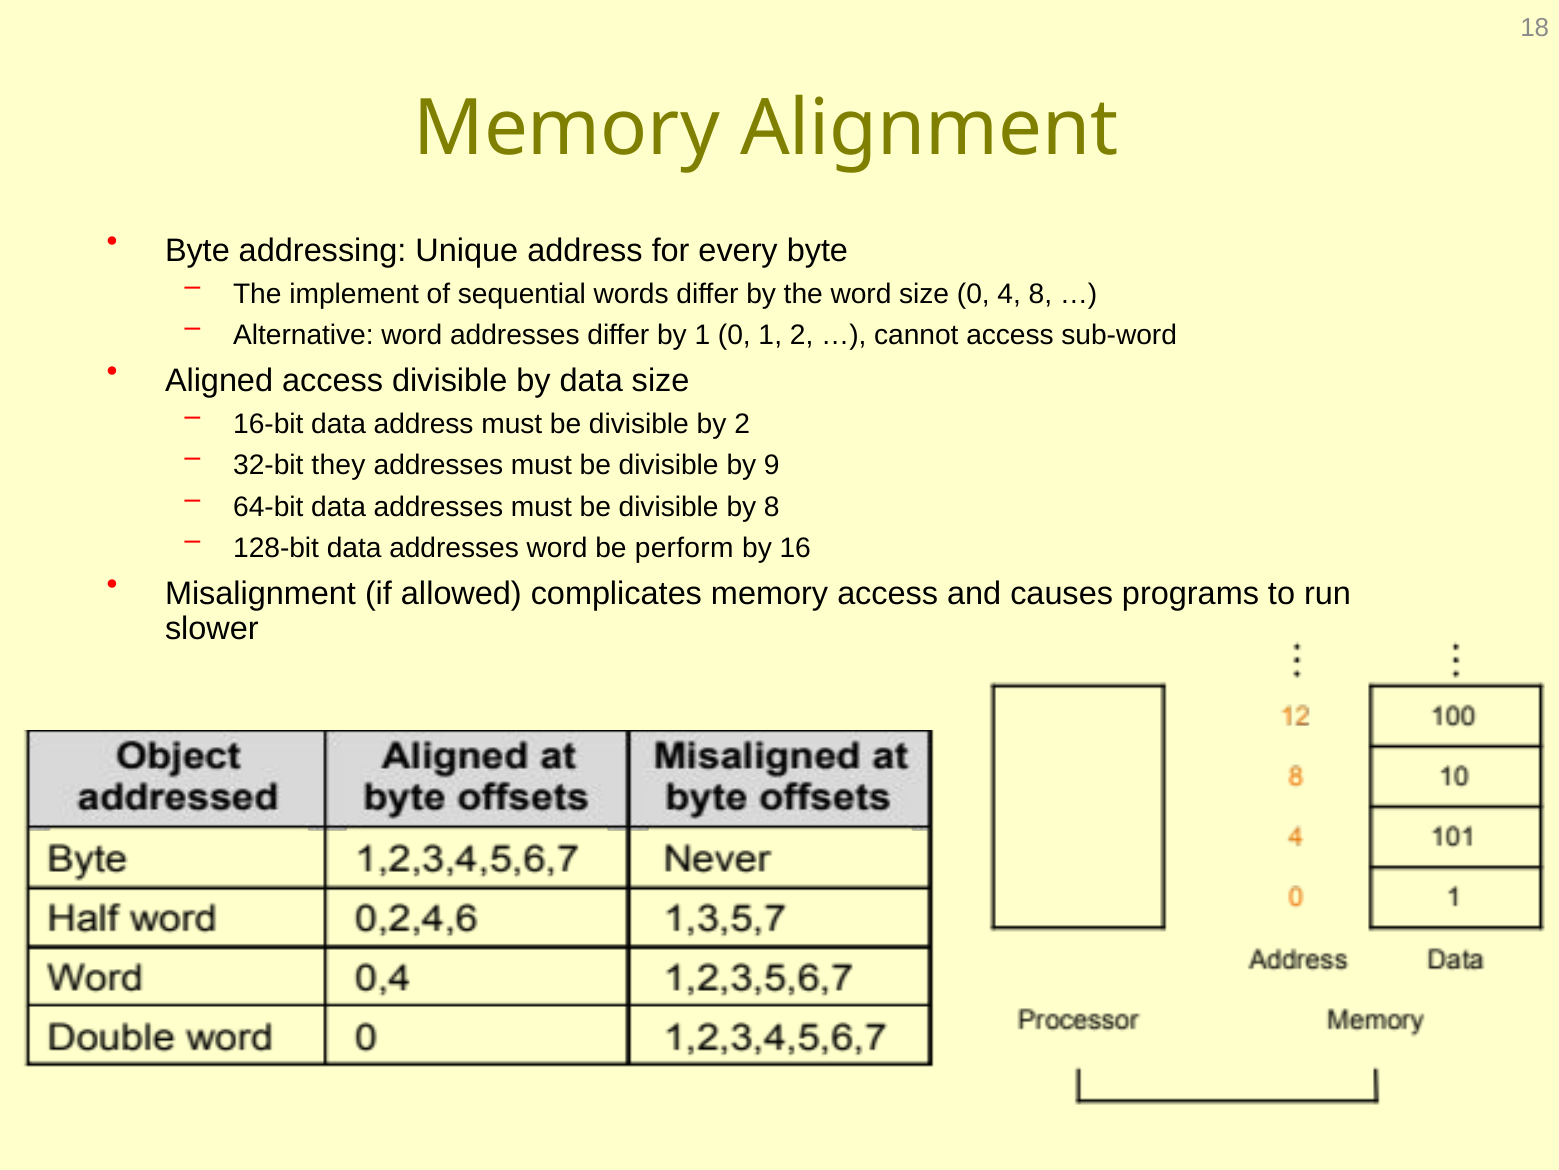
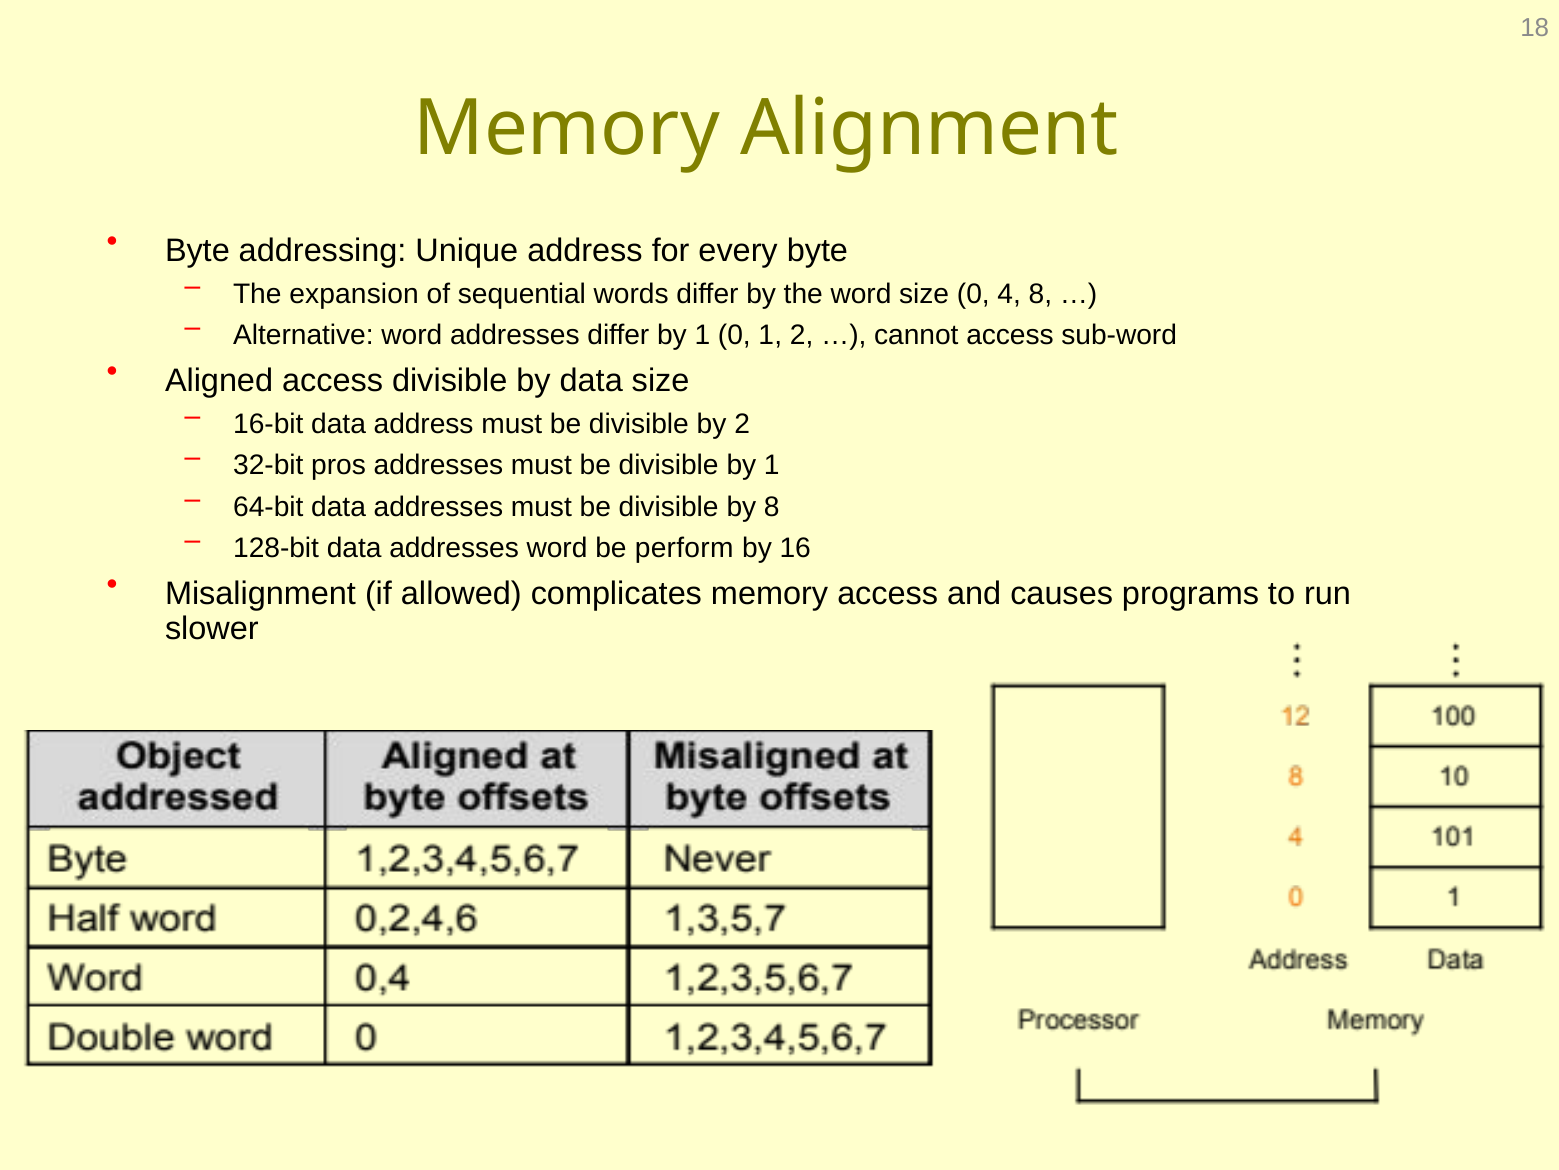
implement: implement -> expansion
they: they -> pros
divisible by 9: 9 -> 1
